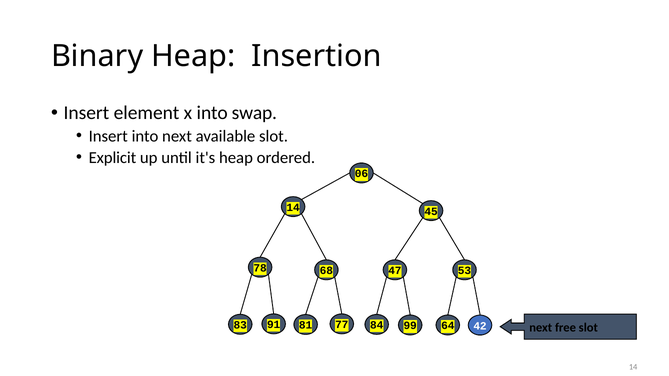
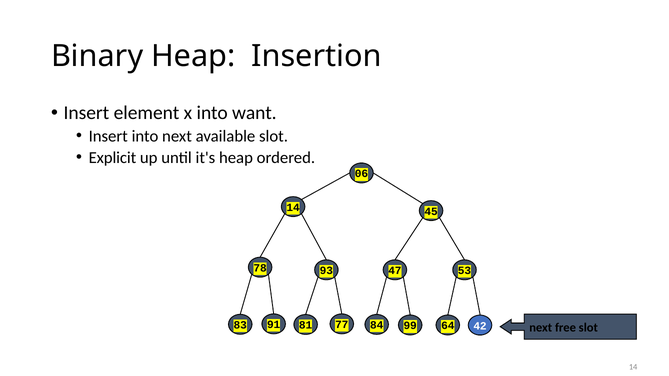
swap: swap -> want
68: 68 -> 93
